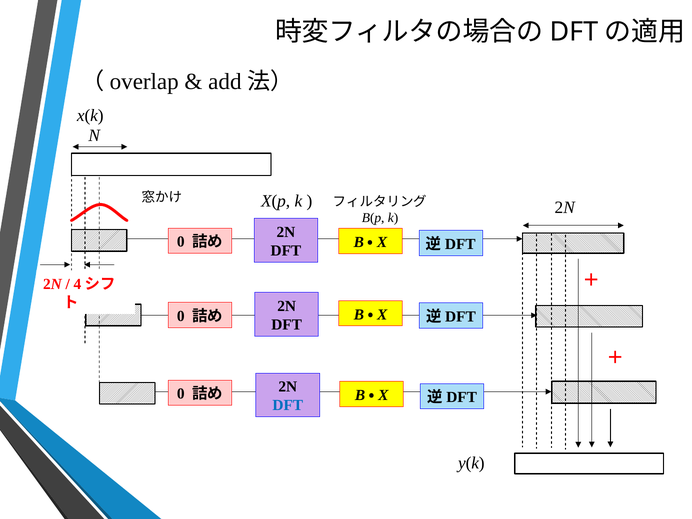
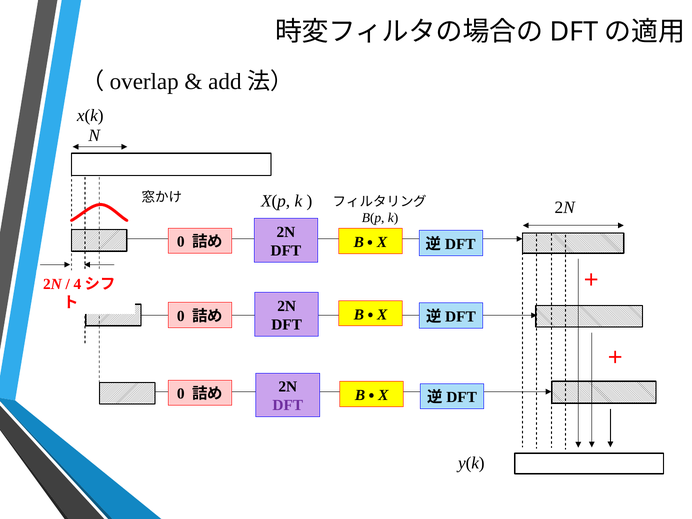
DFT at (288, 405) colour: blue -> purple
